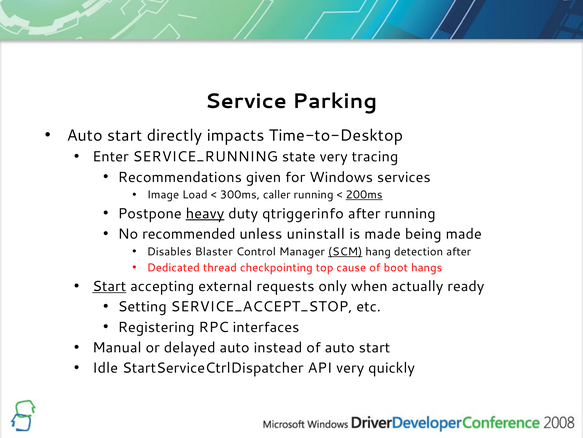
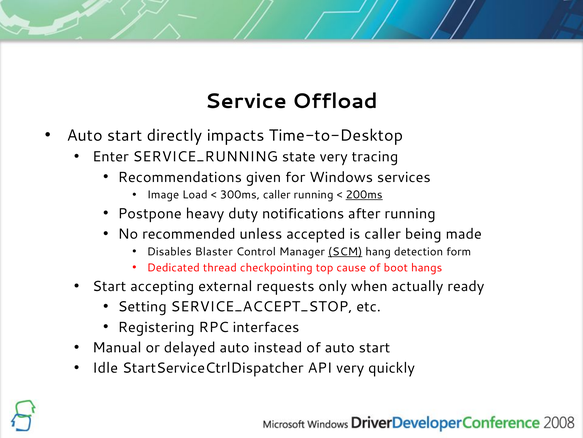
Parking: Parking -> Offload
heavy underline: present -> none
qtriggerinfo: qtriggerinfo -> notifications
uninstall: uninstall -> accepted
is made: made -> caller
detection after: after -> form
Start at (109, 286) underline: present -> none
